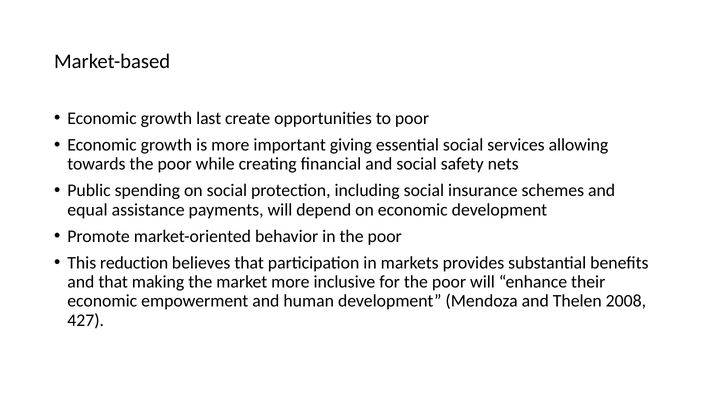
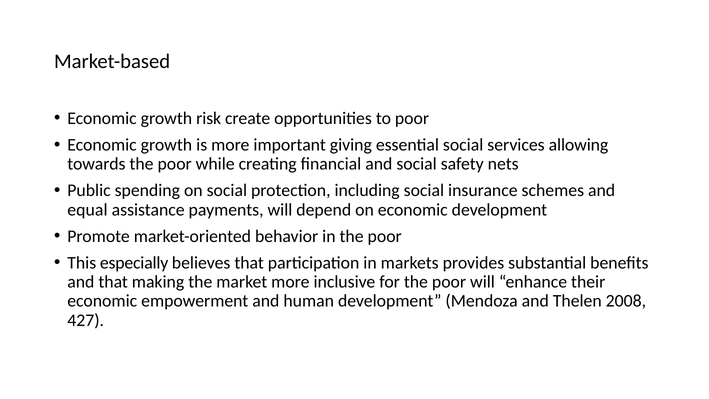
last: last -> risk
reduction: reduction -> especially
